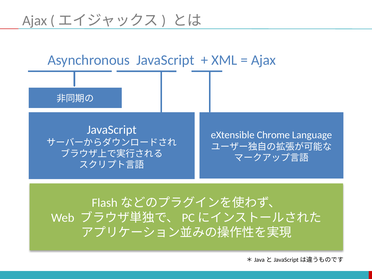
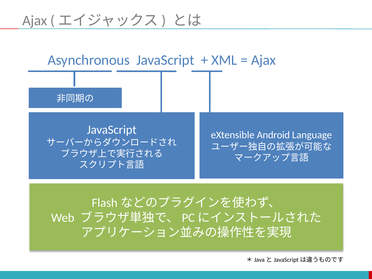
Chrome: Chrome -> Android
